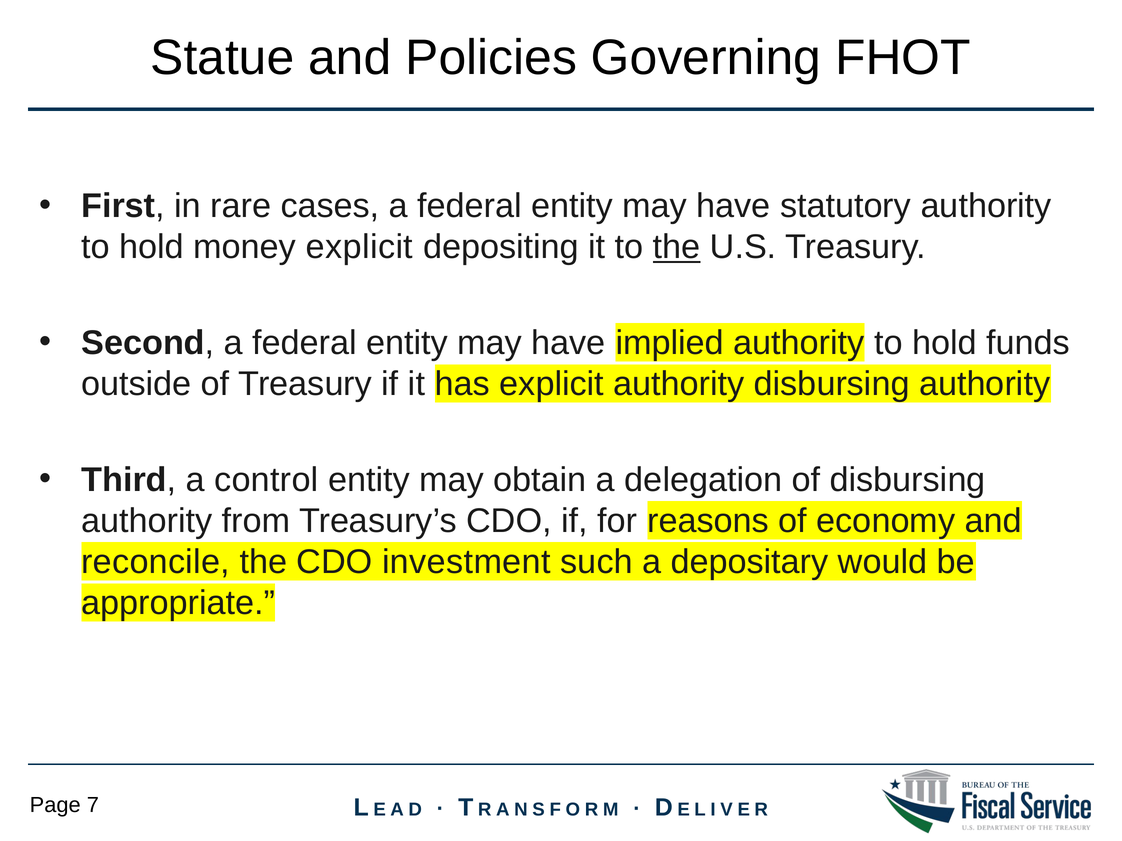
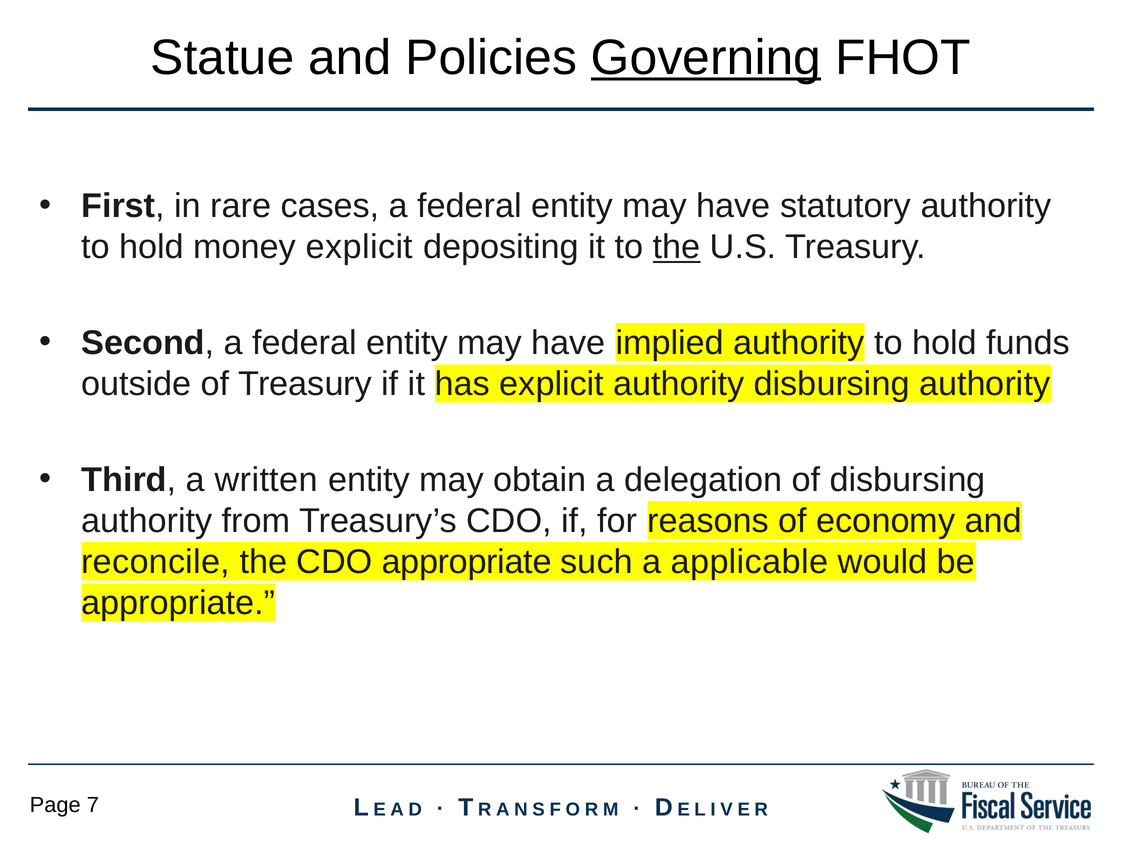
Governing underline: none -> present
control: control -> written
CDO investment: investment -> appropriate
depositary: depositary -> applicable
